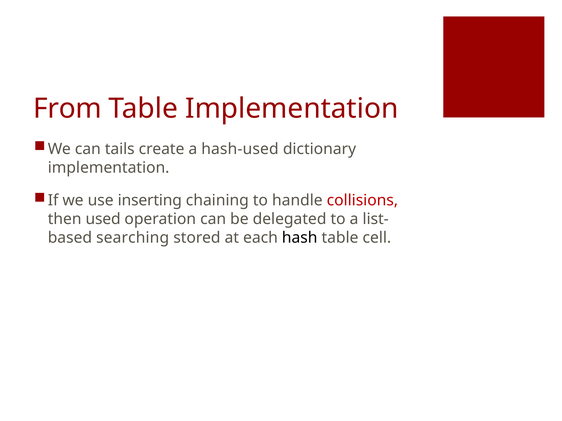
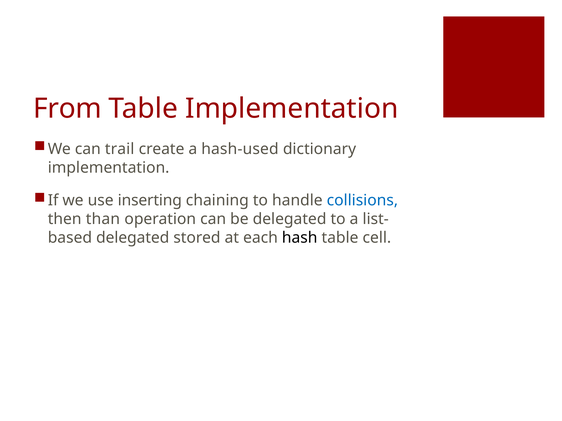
tails: tails -> trail
collisions colour: red -> blue
used: used -> than
searching at (133, 238): searching -> delegated
